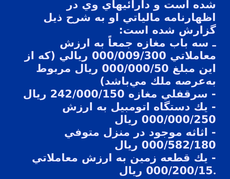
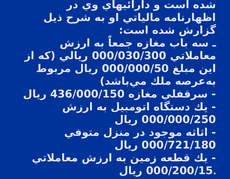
000/009/300: 000/009/300 -> 000/030/300
242/000/150: 242/000/150 -> 436/000/150
000/582/180: 000/582/180 -> 000/721/180
